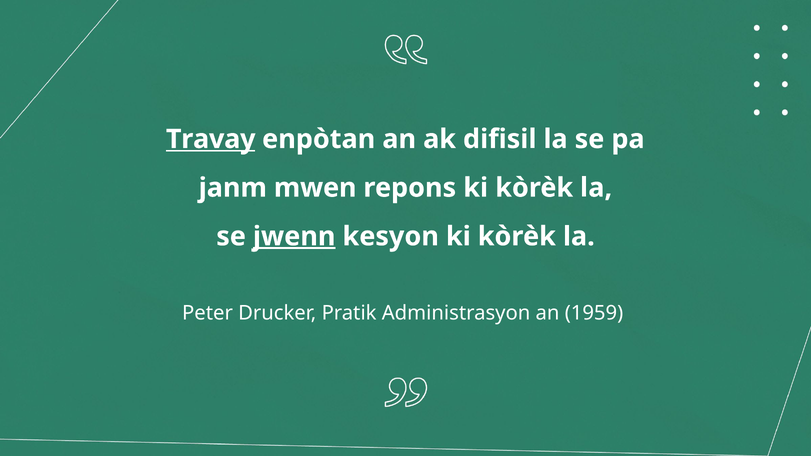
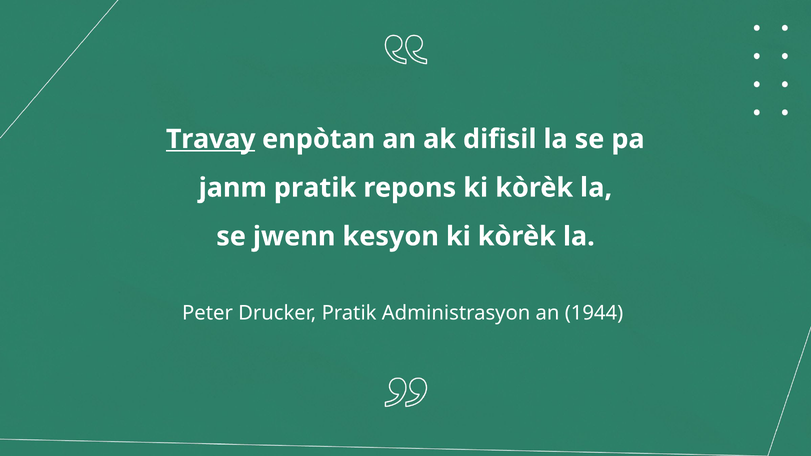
janm mwen: mwen -> pratik
jwenn underline: present -> none
1959: 1959 -> 1944
